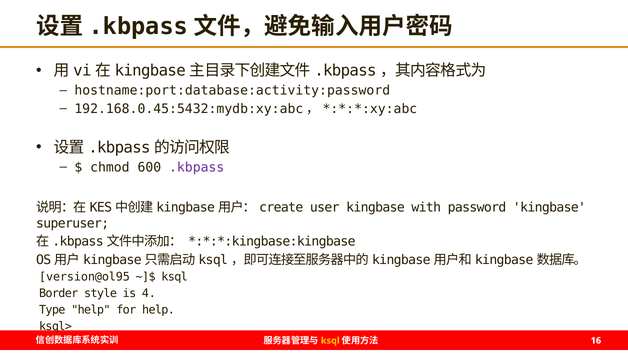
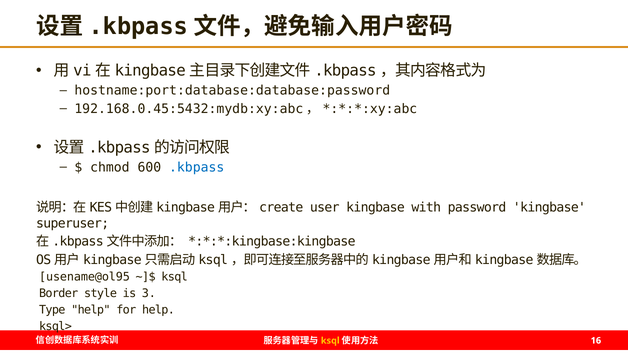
hostname:port:database:activity:password: hostname:port:database:activity:password -> hostname:port:database:database:password
.kbpass colour: purple -> blue
version@ol95: version@ol95 -> usename@ol95
4: 4 -> 3
